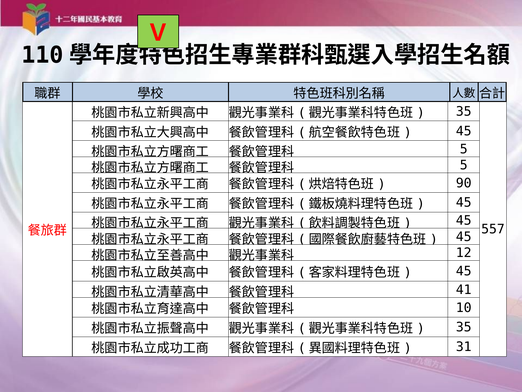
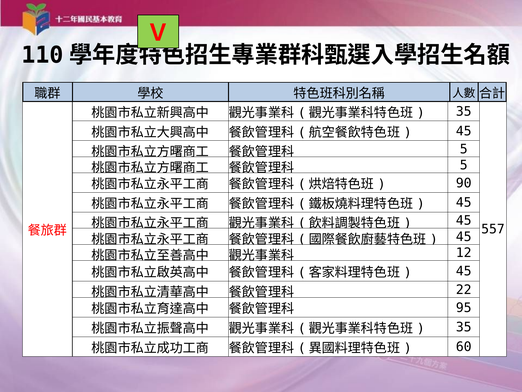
41: 41 -> 22
10: 10 -> 95
31: 31 -> 60
